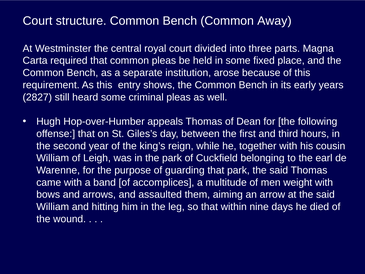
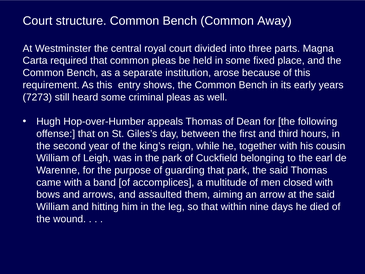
2827: 2827 -> 7273
weight: weight -> closed
